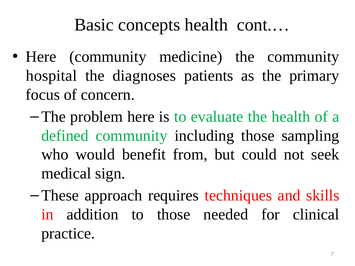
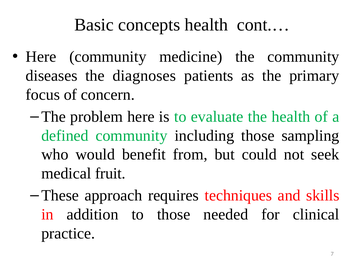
hospital: hospital -> diseases
sign: sign -> fruit
